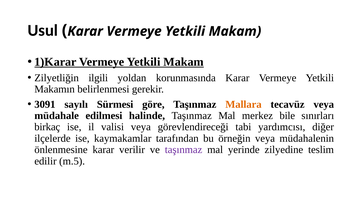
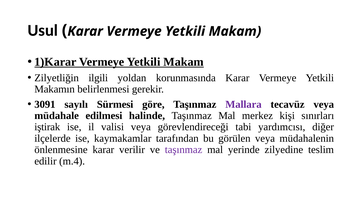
Mallara colour: orange -> purple
bile: bile -> kişi
birkaç: birkaç -> iştirak
örneğin: örneğin -> görülen
m.5: m.5 -> m.4
